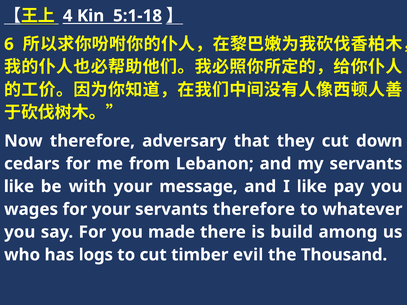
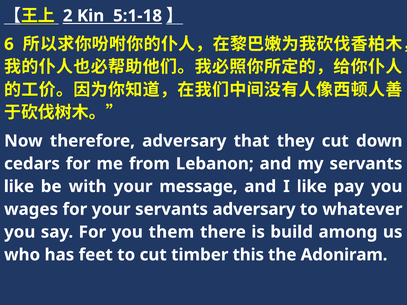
4: 4 -> 2
servants therefore: therefore -> adversary
made: made -> them
logs: logs -> feet
evil: evil -> this
Thousand: Thousand -> Adoniram
